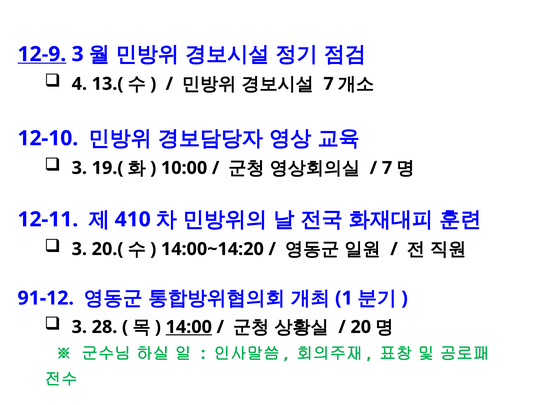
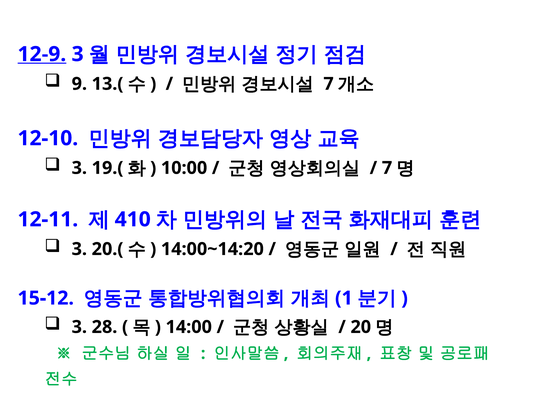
4: 4 -> 9
91-12: 91-12 -> 15-12
14:00 underline: present -> none
